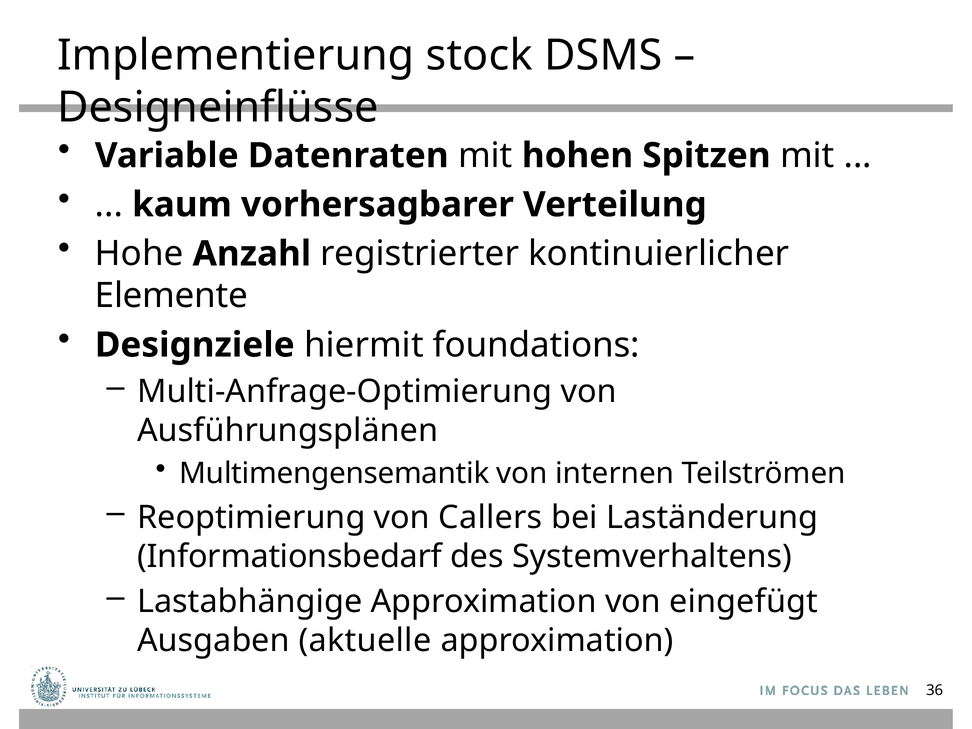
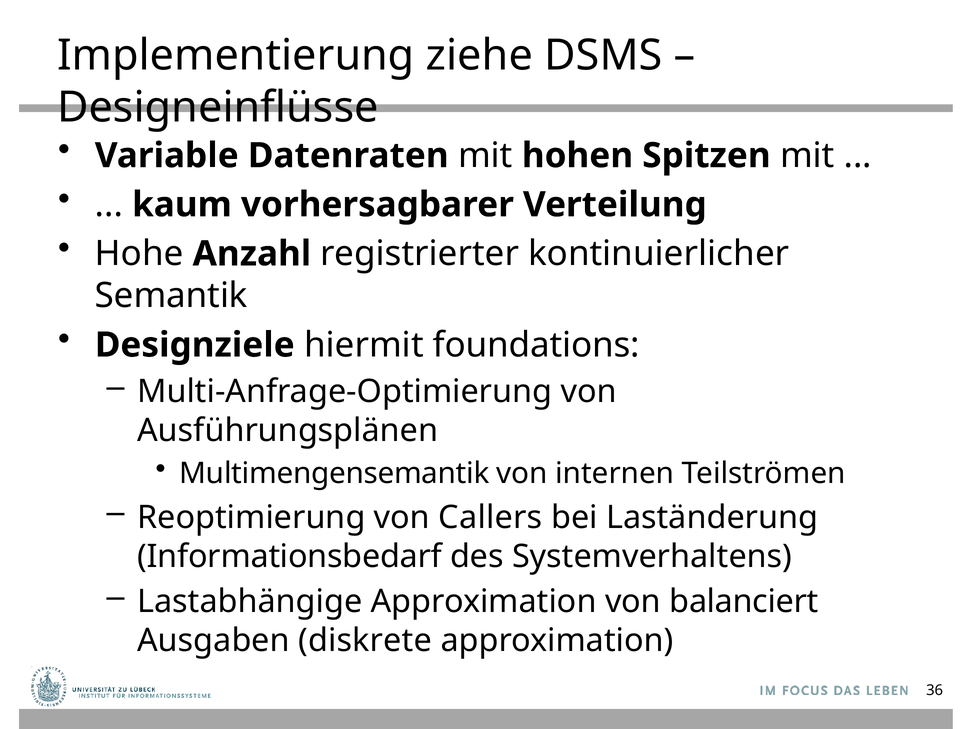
stock: stock -> ziehe
Elemente: Elemente -> Semantik
eingefügt: eingefügt -> balanciert
aktuelle: aktuelle -> diskrete
